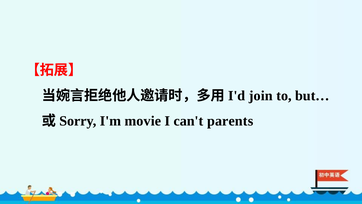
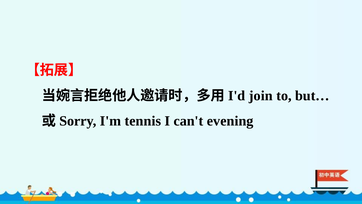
movie: movie -> tennis
parents: parents -> evening
